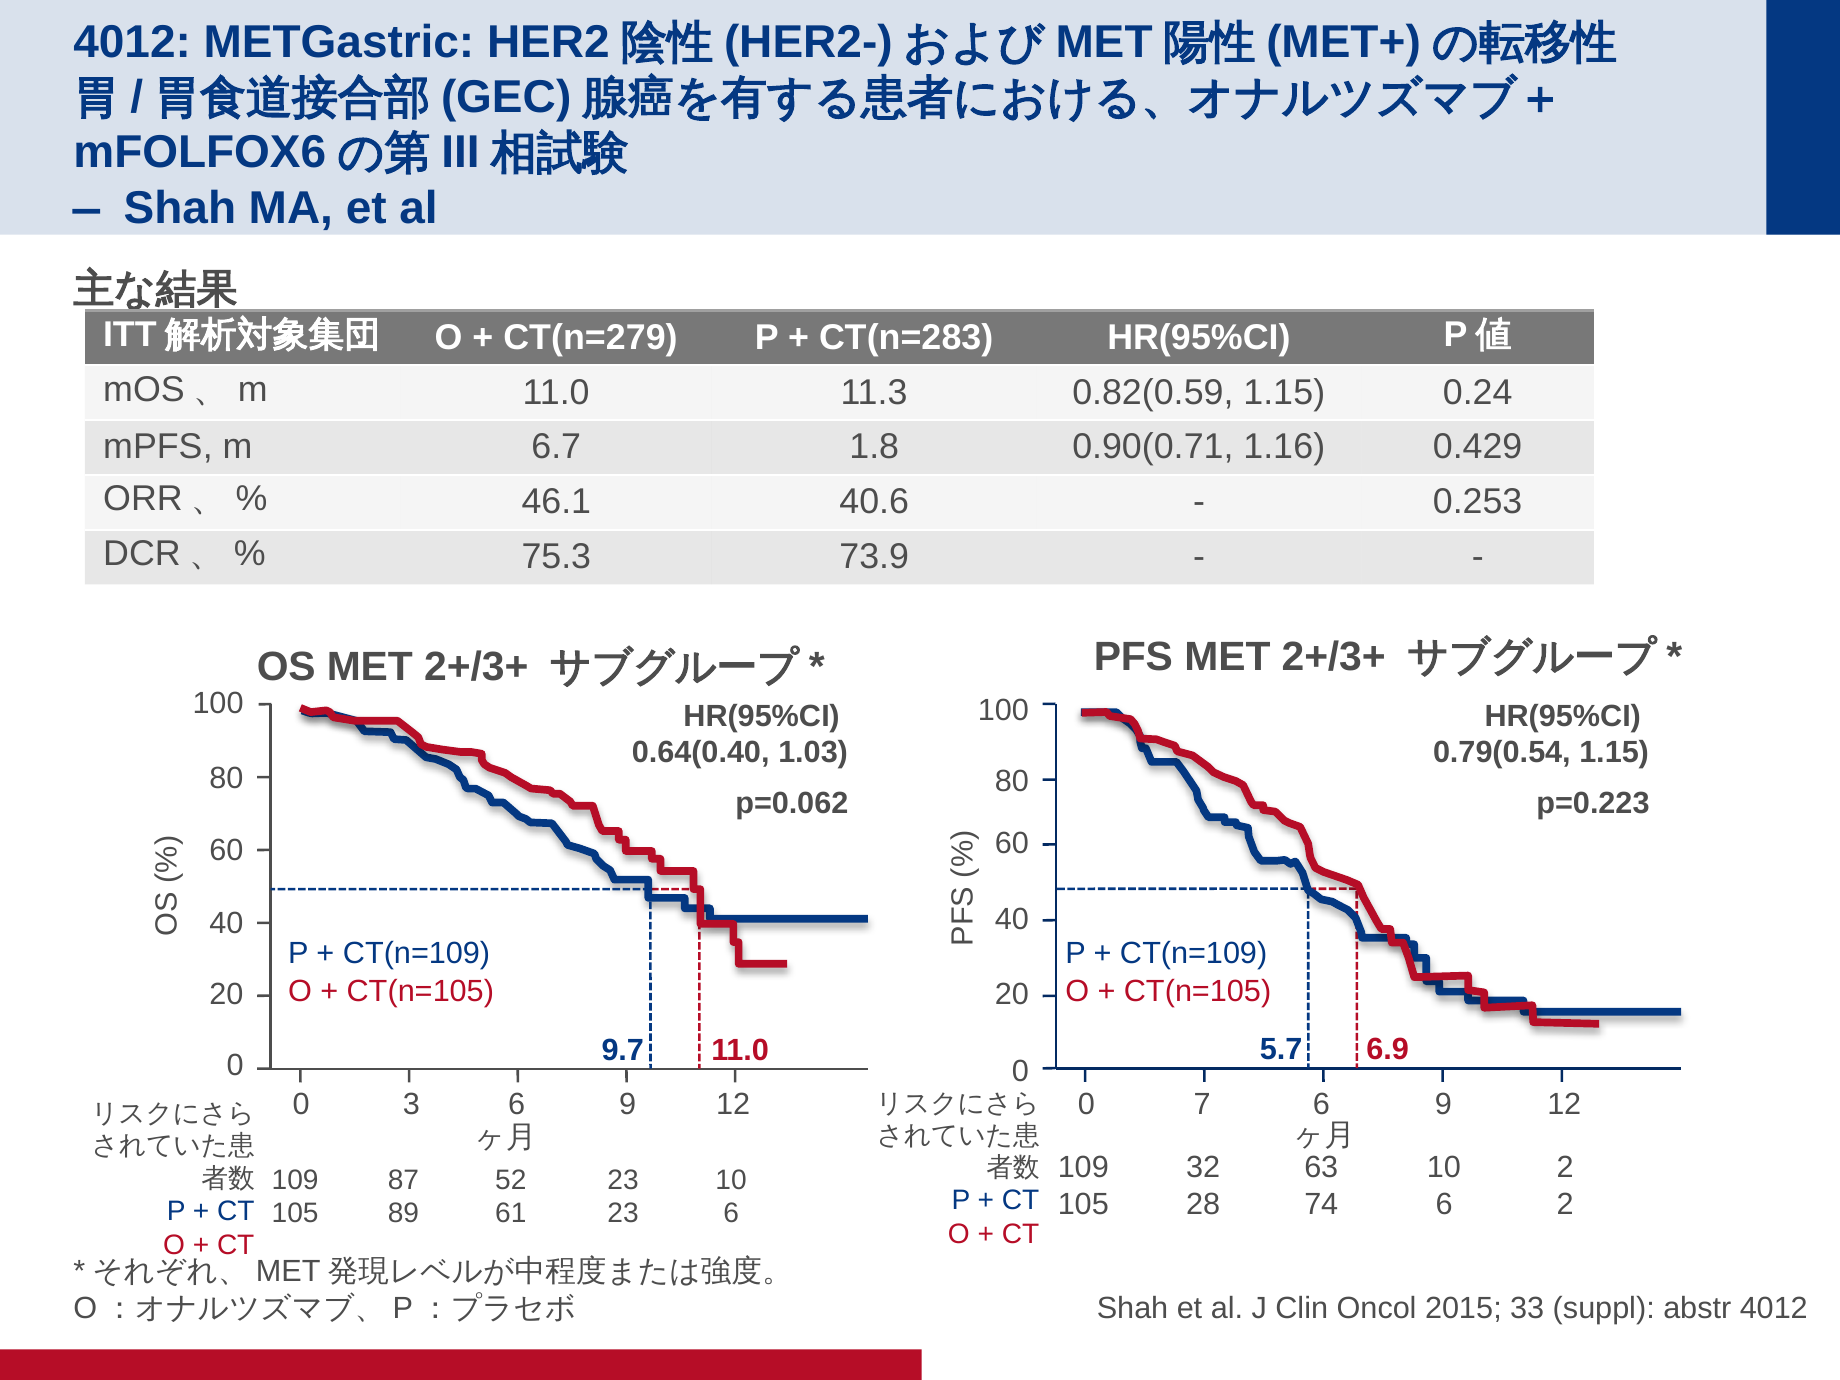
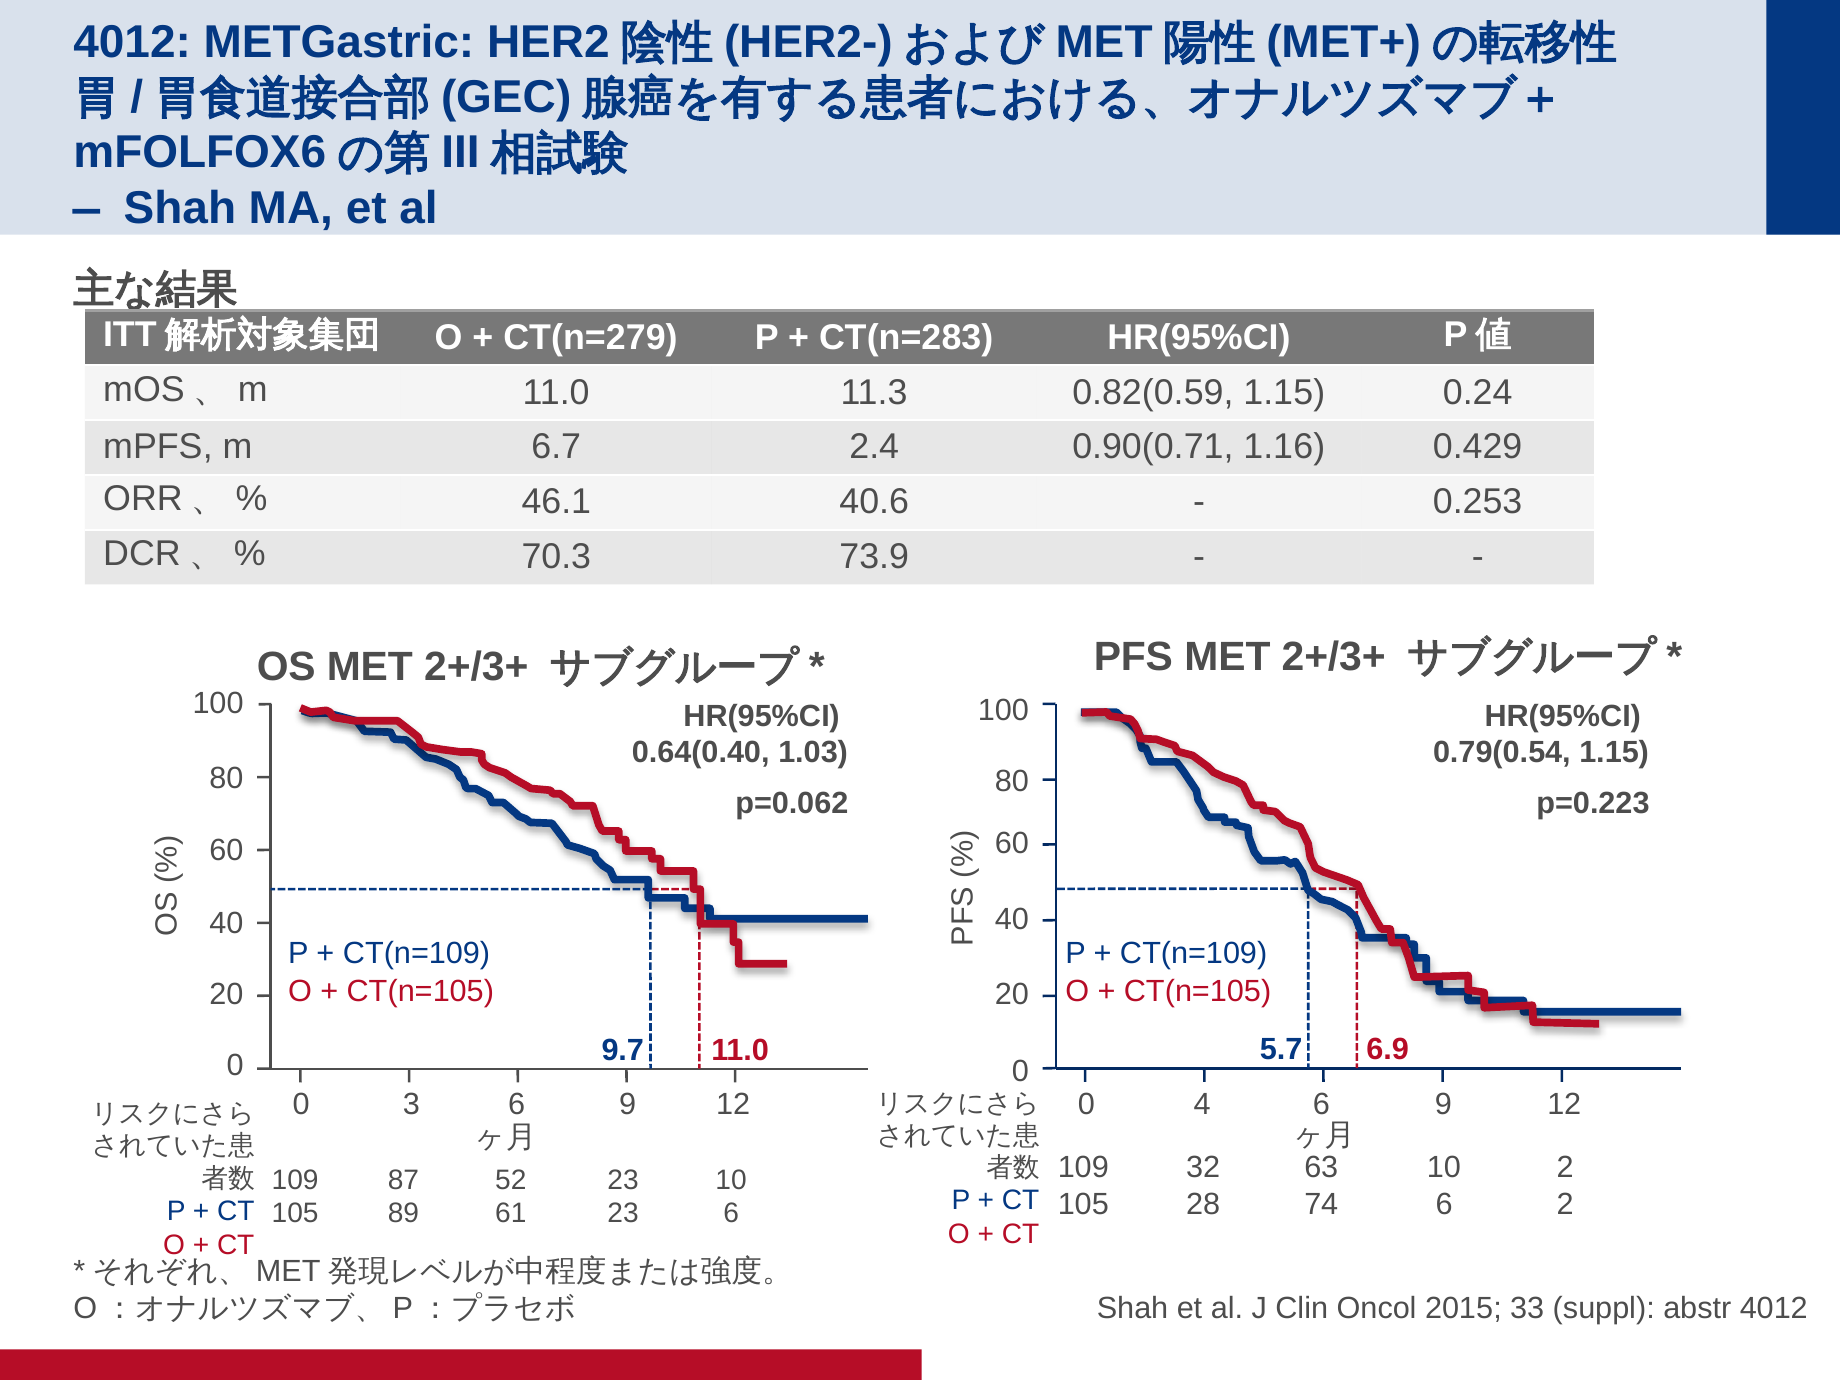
1.8: 1.8 -> 2.4
75.3: 75.3 -> 70.3
7: 7 -> 4
